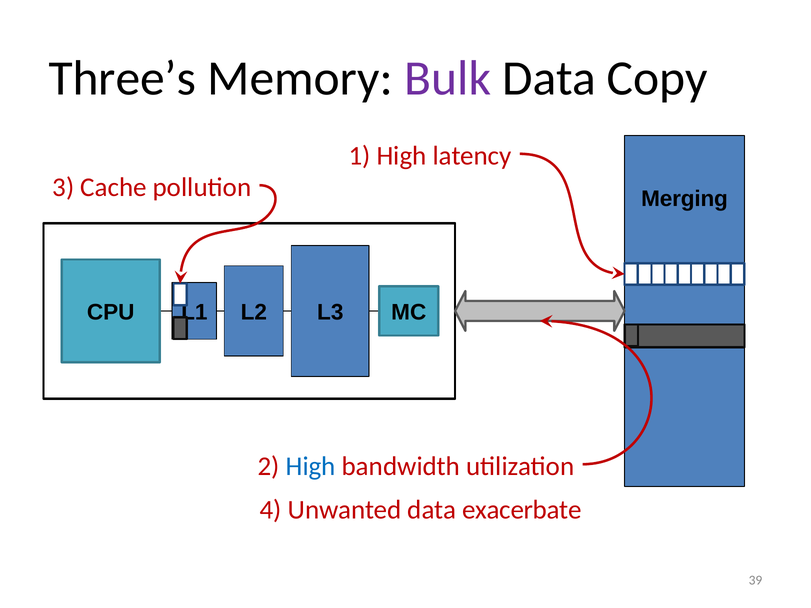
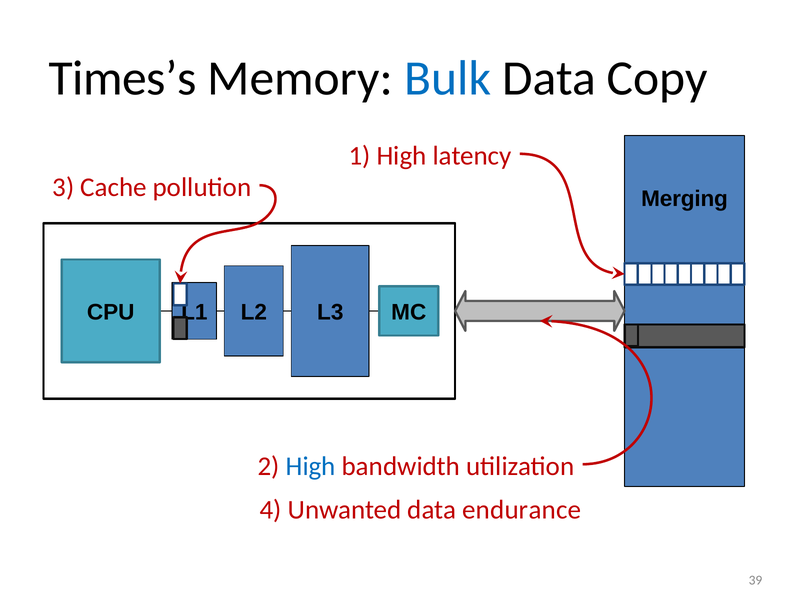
Three’s: Three’s -> Times’s
Bulk colour: purple -> blue
exacerbate: exacerbate -> endurance
